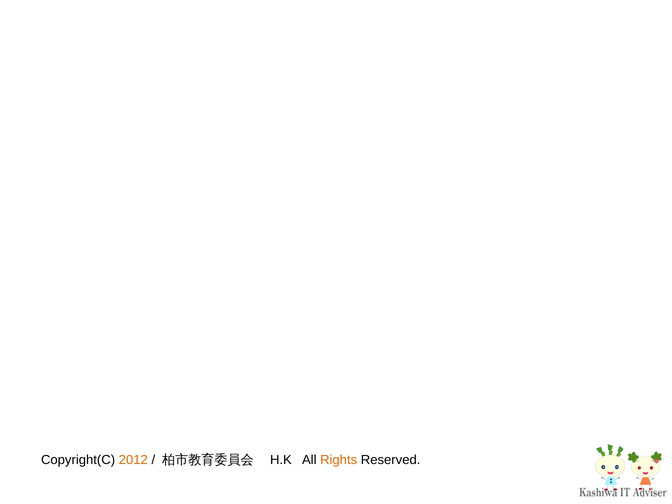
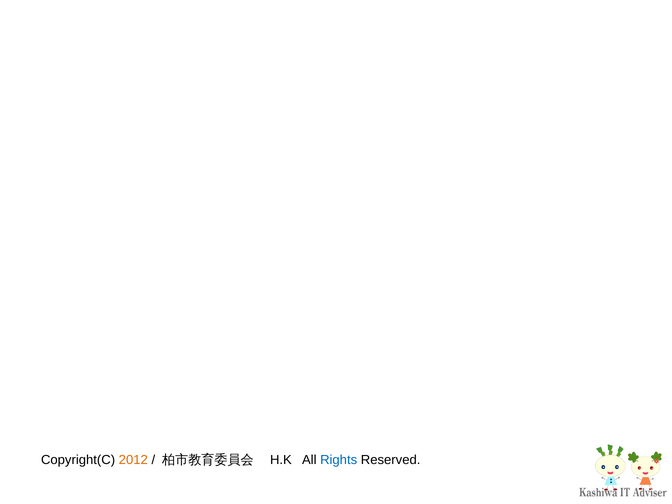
Rights colour: orange -> blue
